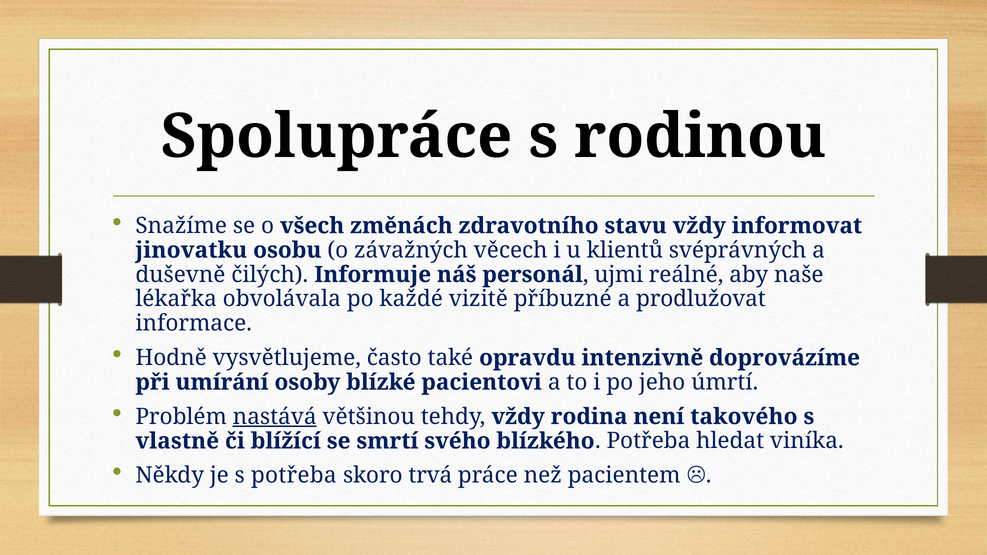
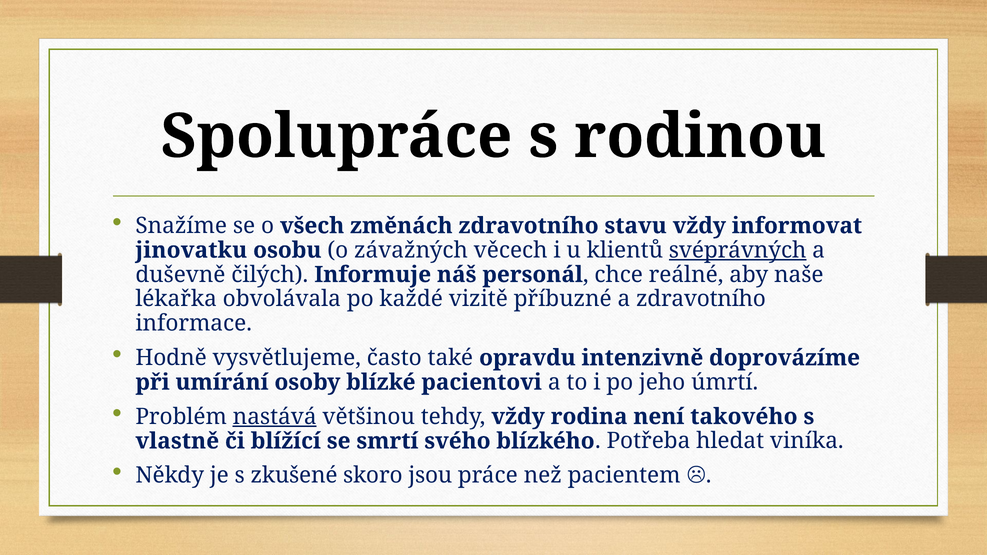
svéprávných underline: none -> present
ujmi: ujmi -> chce
a prodlužovat: prodlužovat -> zdravotního
s potřeba: potřeba -> zkušené
trvá: trvá -> jsou
